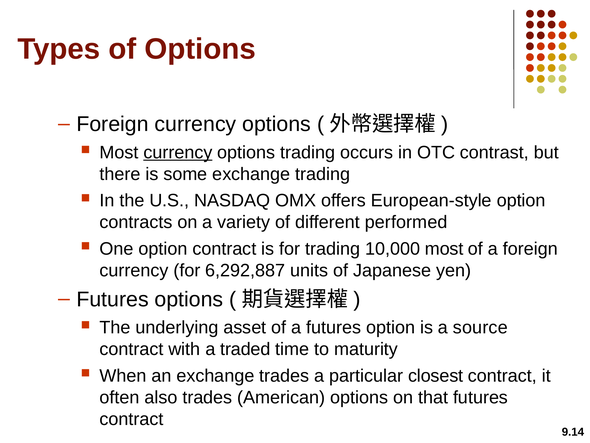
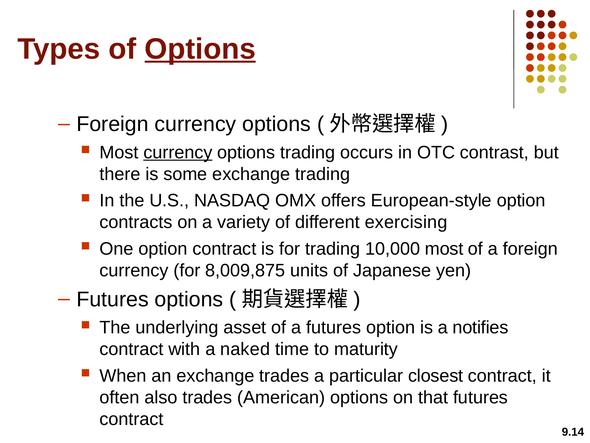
Options at (200, 49) underline: none -> present
performed: performed -> exercising
6,292,887: 6,292,887 -> 8,009,875
source: source -> notifies
traded: traded -> naked
